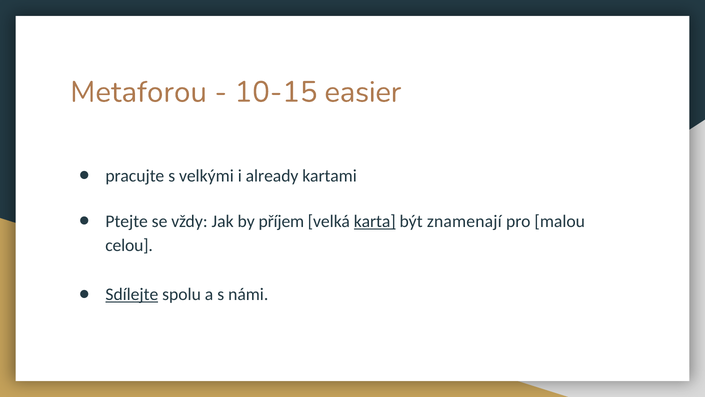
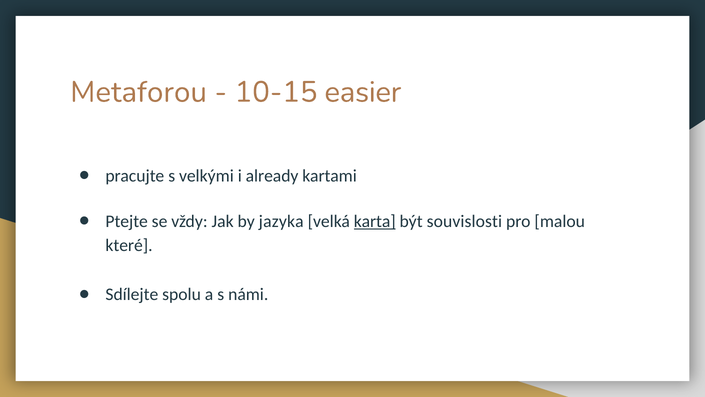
příjem: příjem -> jazyka
znamenají: znamenají -> souvislosti
celou: celou -> které
Sdílejte underline: present -> none
